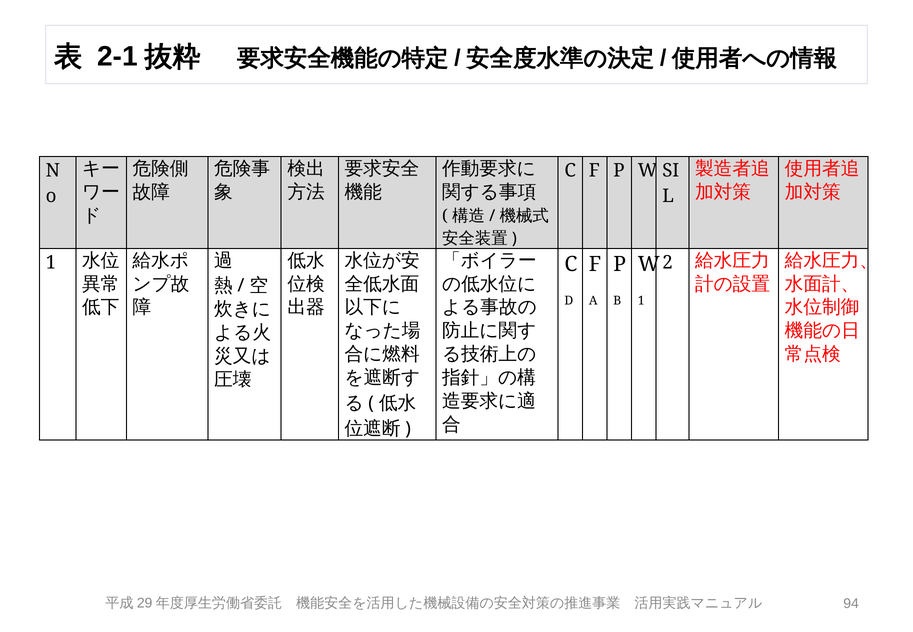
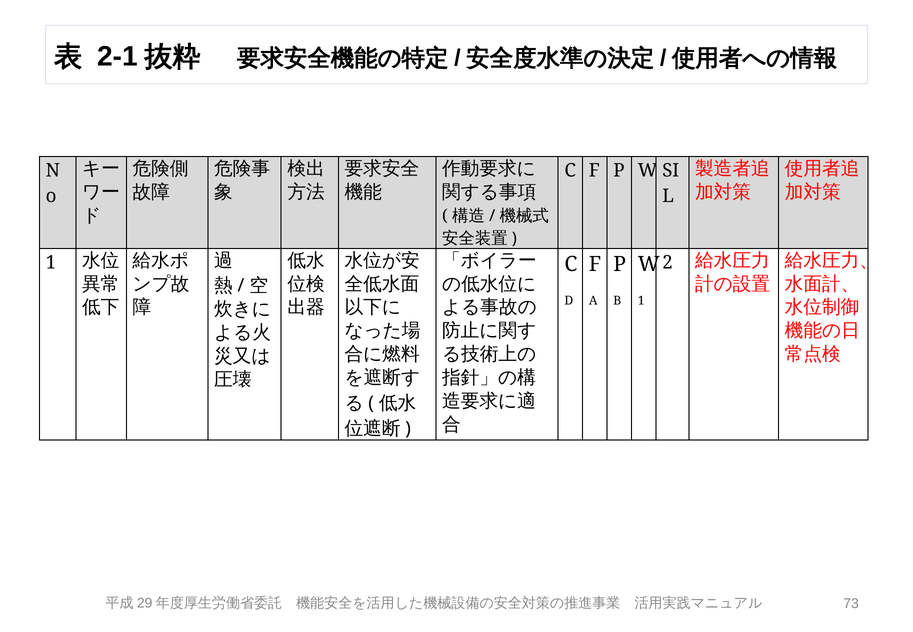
94: 94 -> 73
